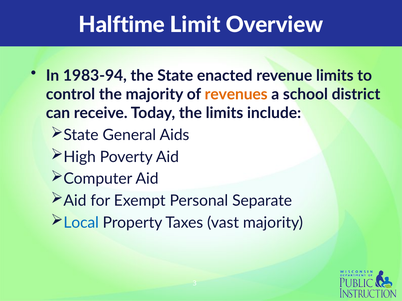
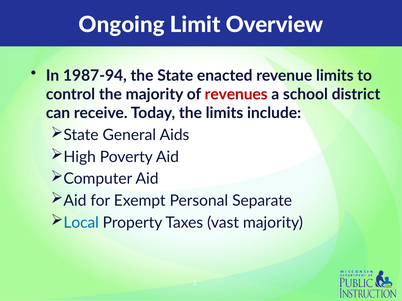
Halftime: Halftime -> Ongoing
1983-94: 1983-94 -> 1987-94
revenues colour: orange -> red
